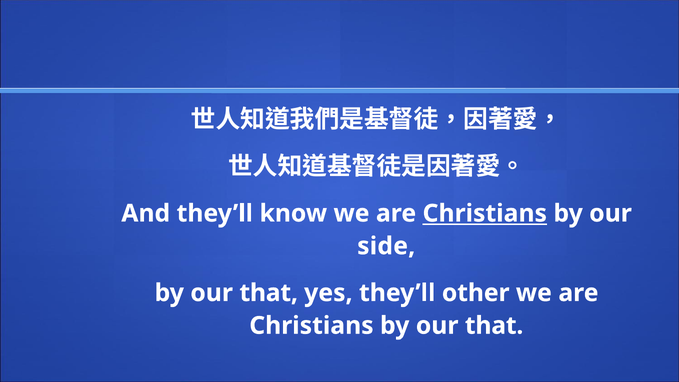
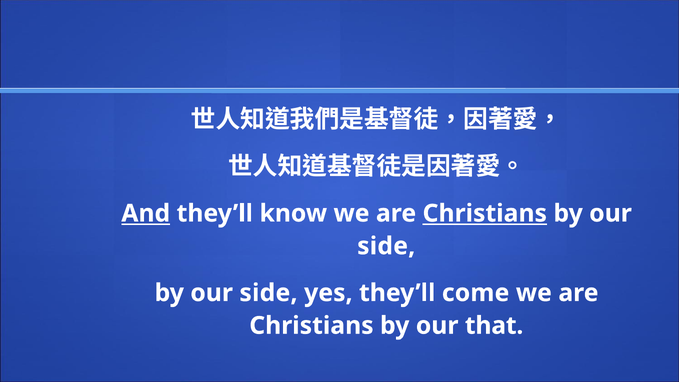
And underline: none -> present
that at (269, 293): that -> side
other: other -> come
